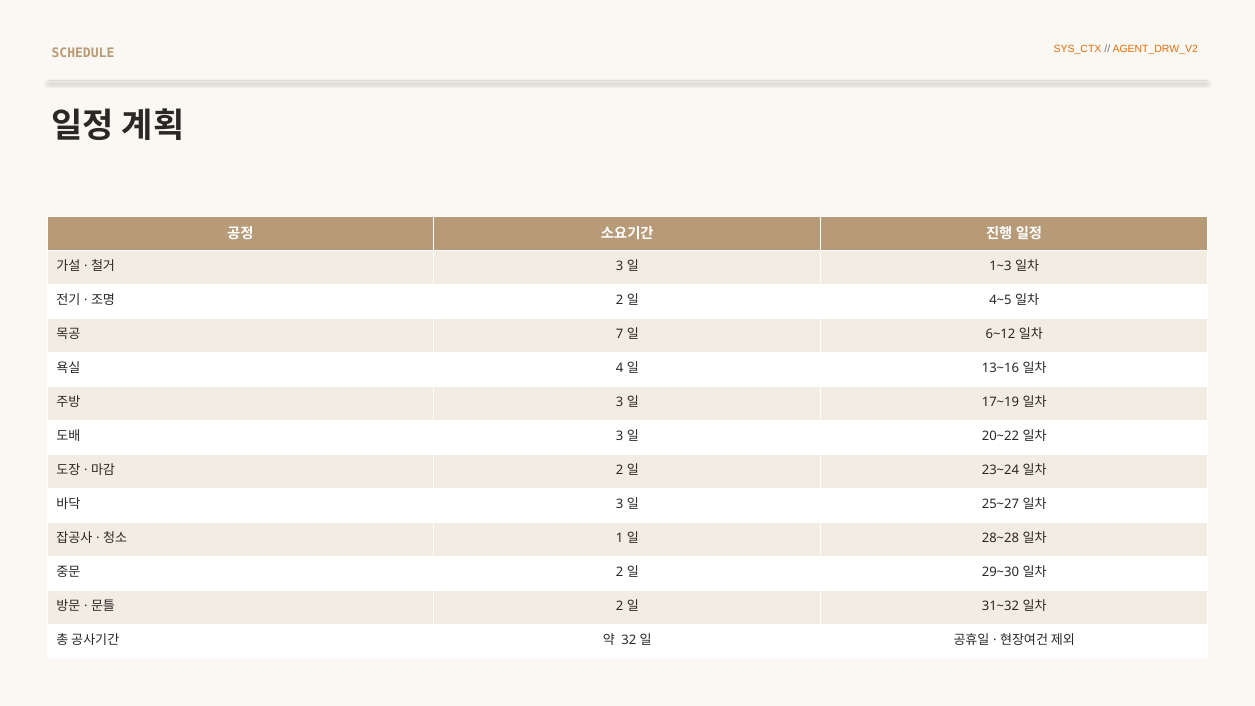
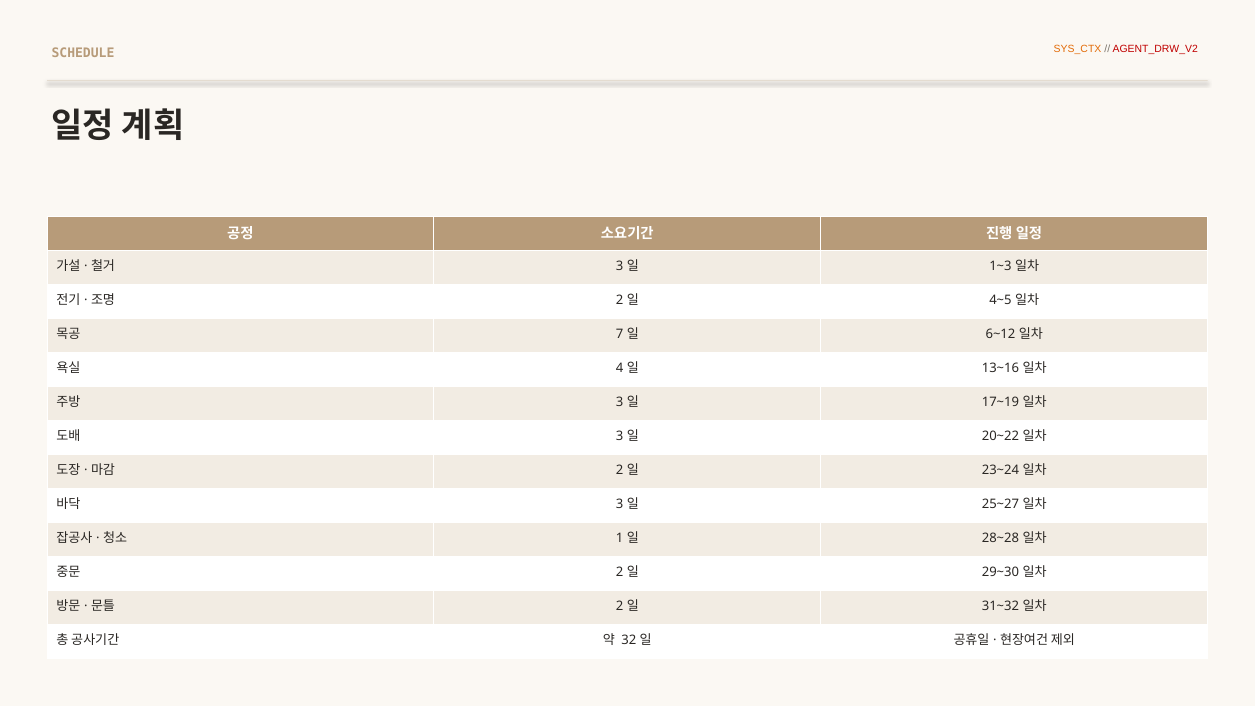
AGENT_DRW_V2 colour: orange -> red
